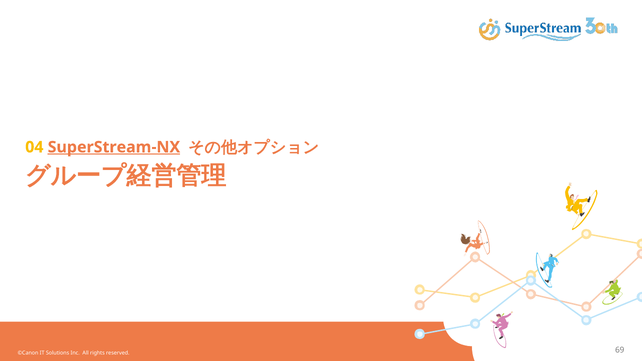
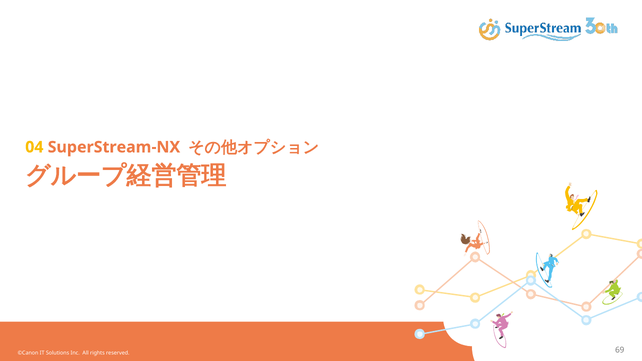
SuperStream-NX underline: present -> none
